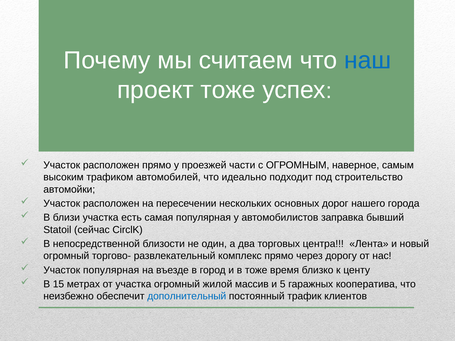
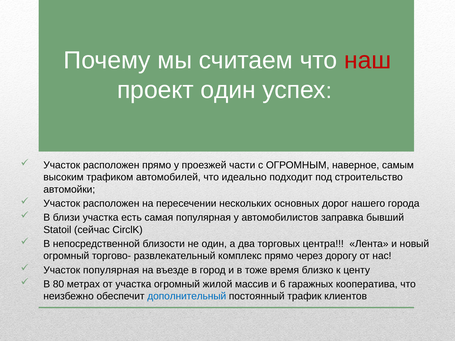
наш colour: blue -> red
проект тоже: тоже -> один
15: 15 -> 80
5: 5 -> 6
